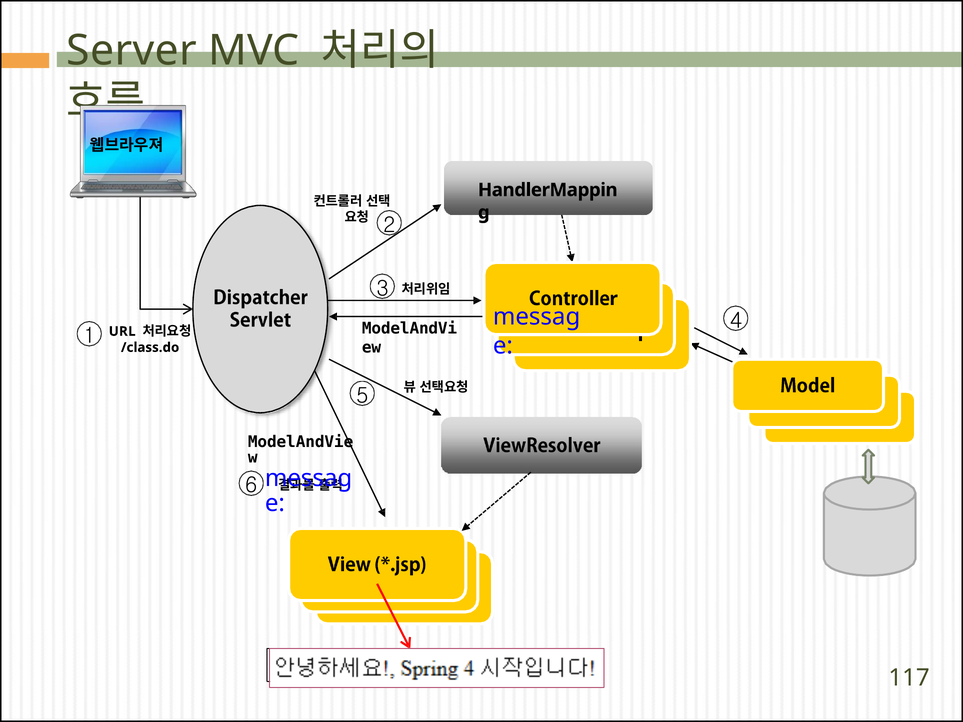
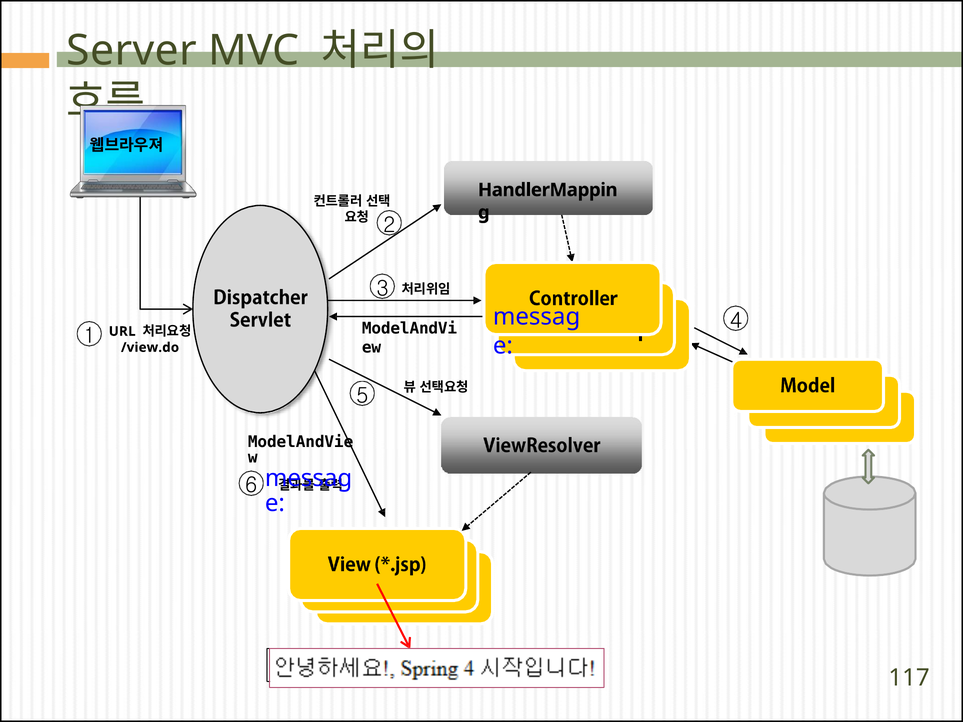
/class.do: /class.do -> /view.do
